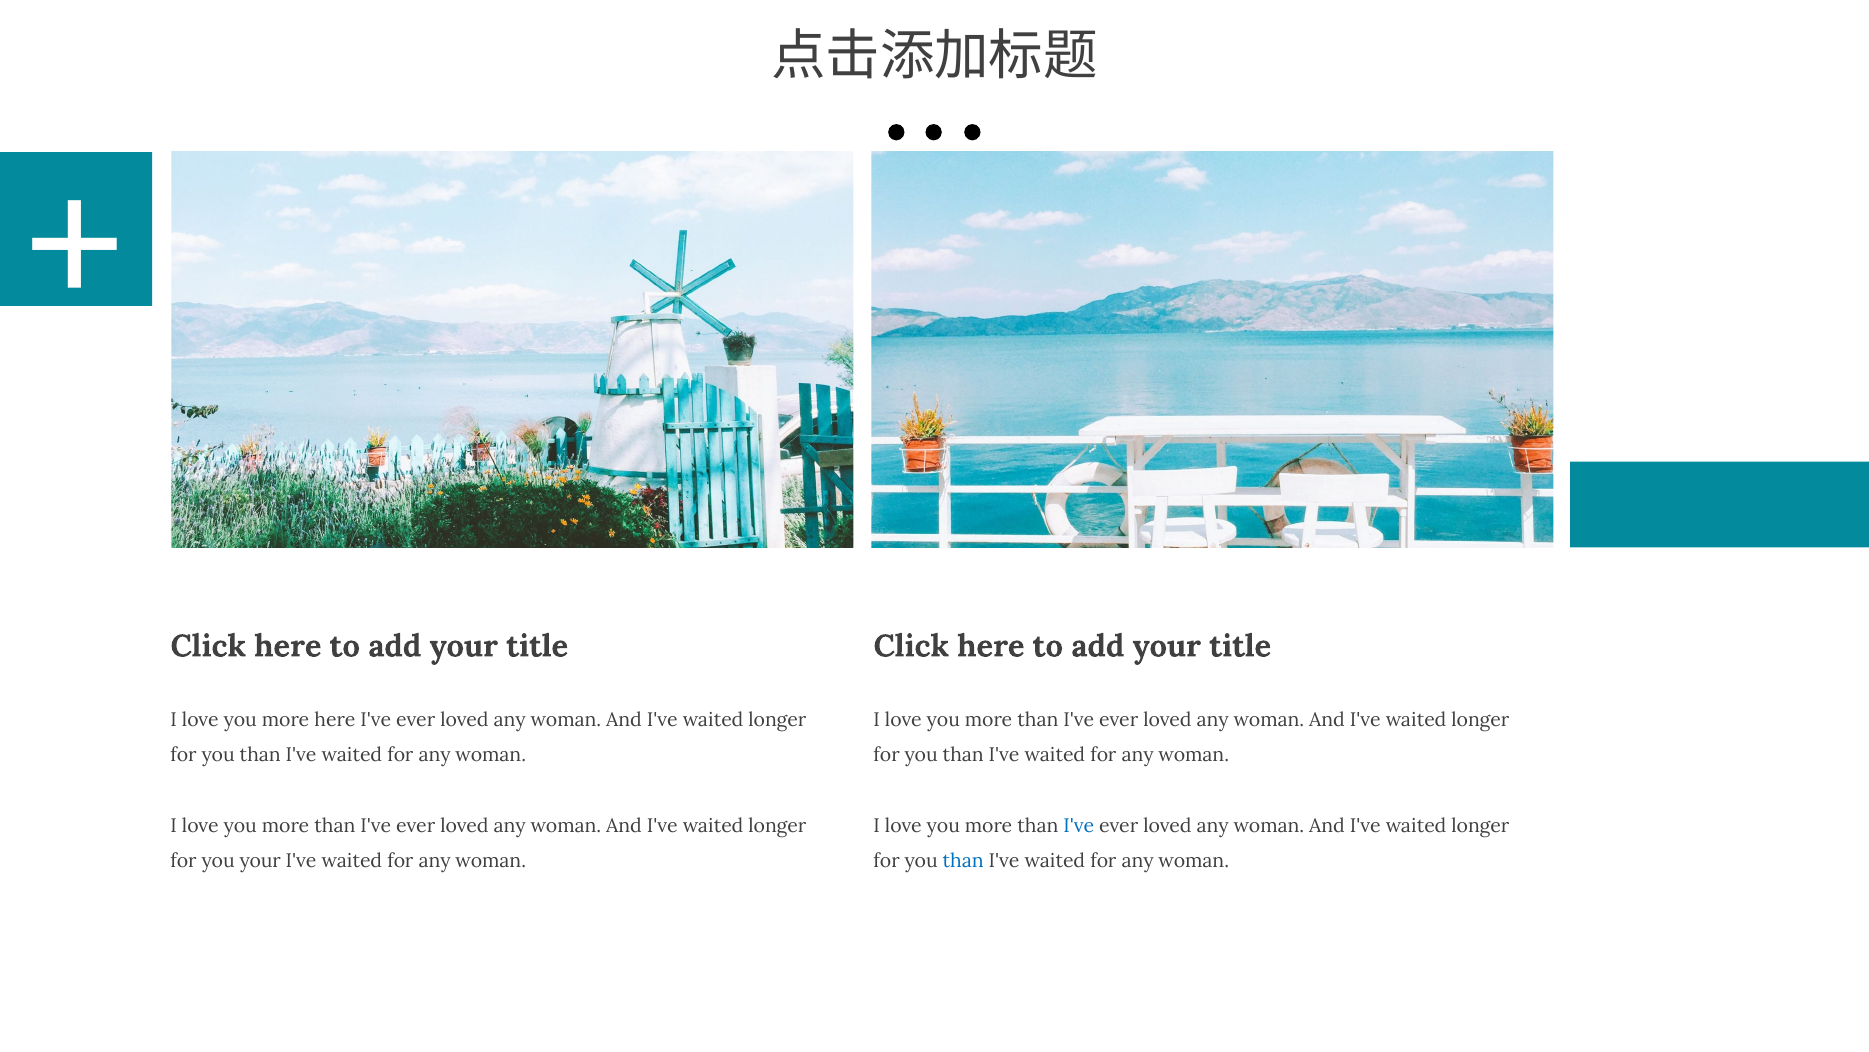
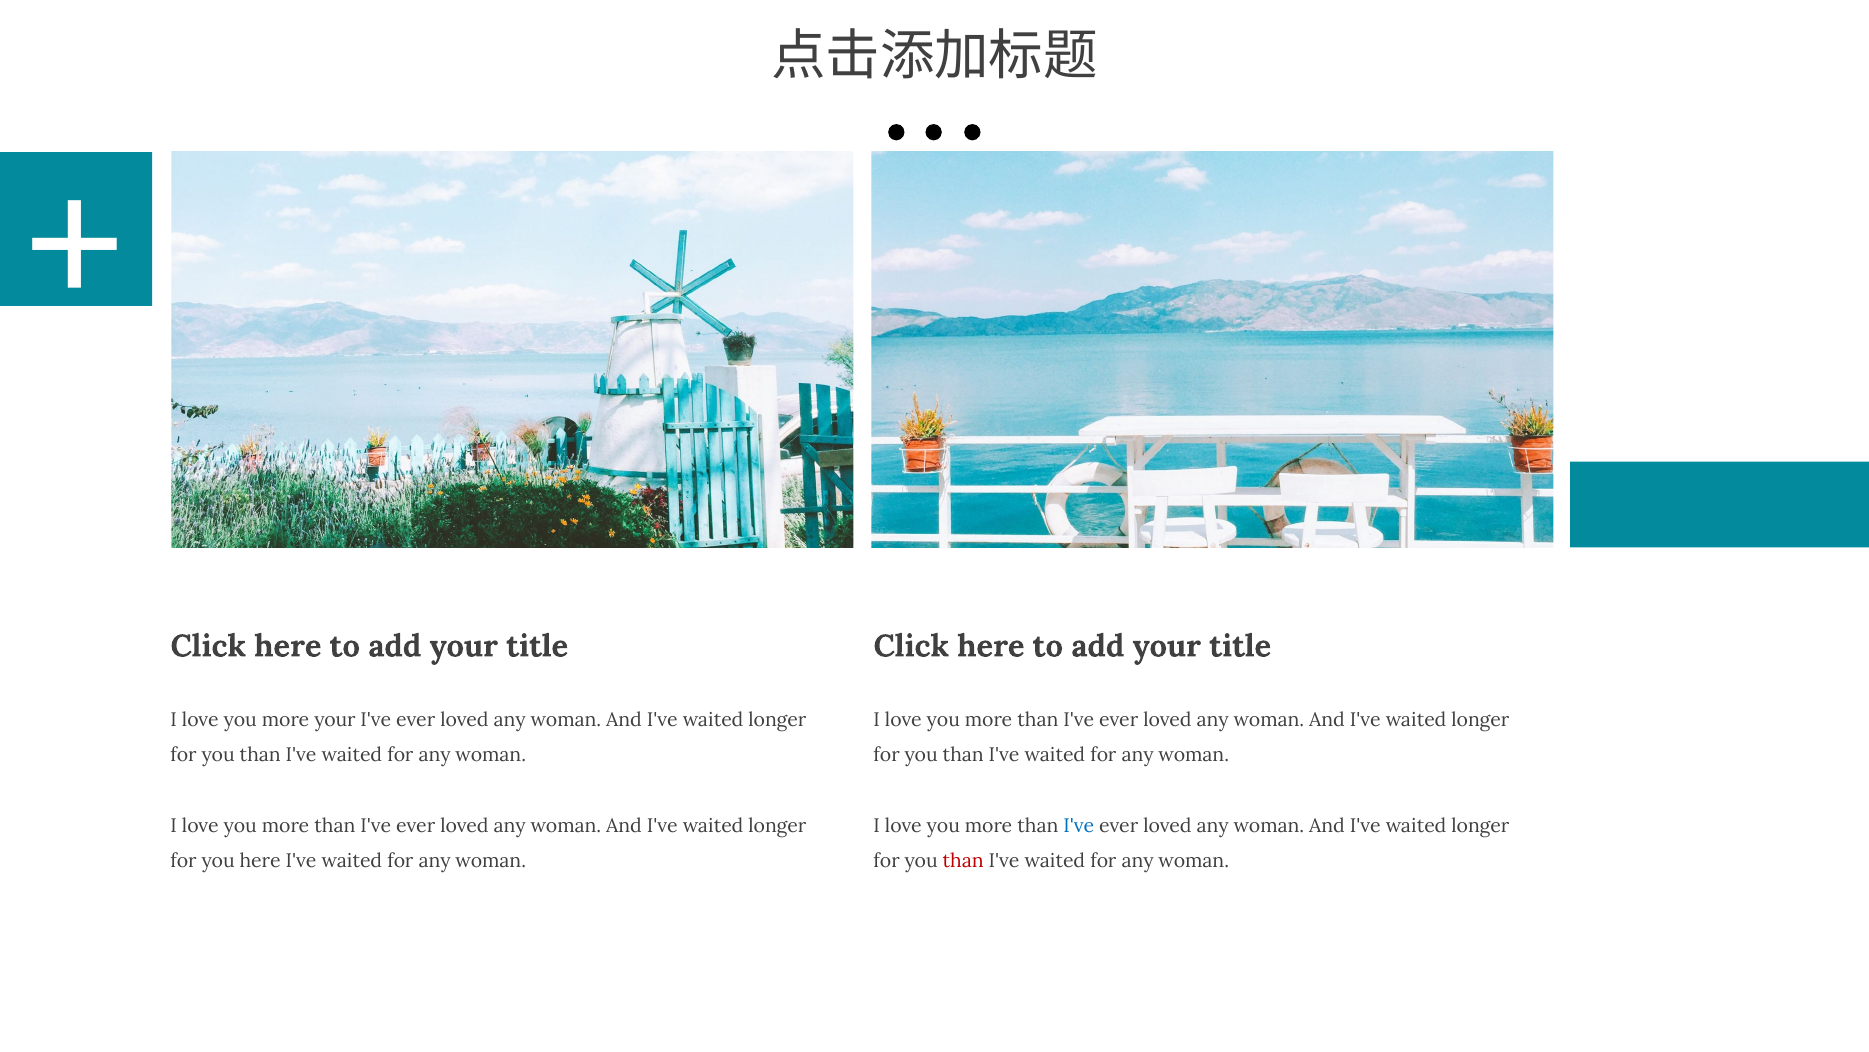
more here: here -> your
you your: your -> here
than at (963, 860) colour: blue -> red
